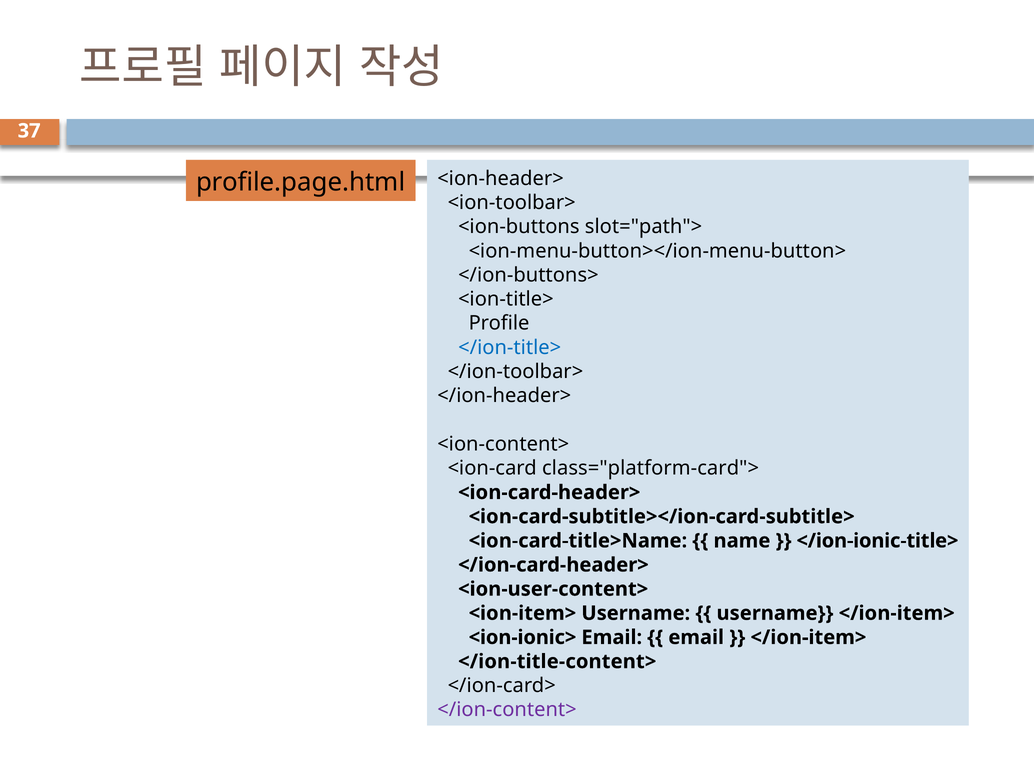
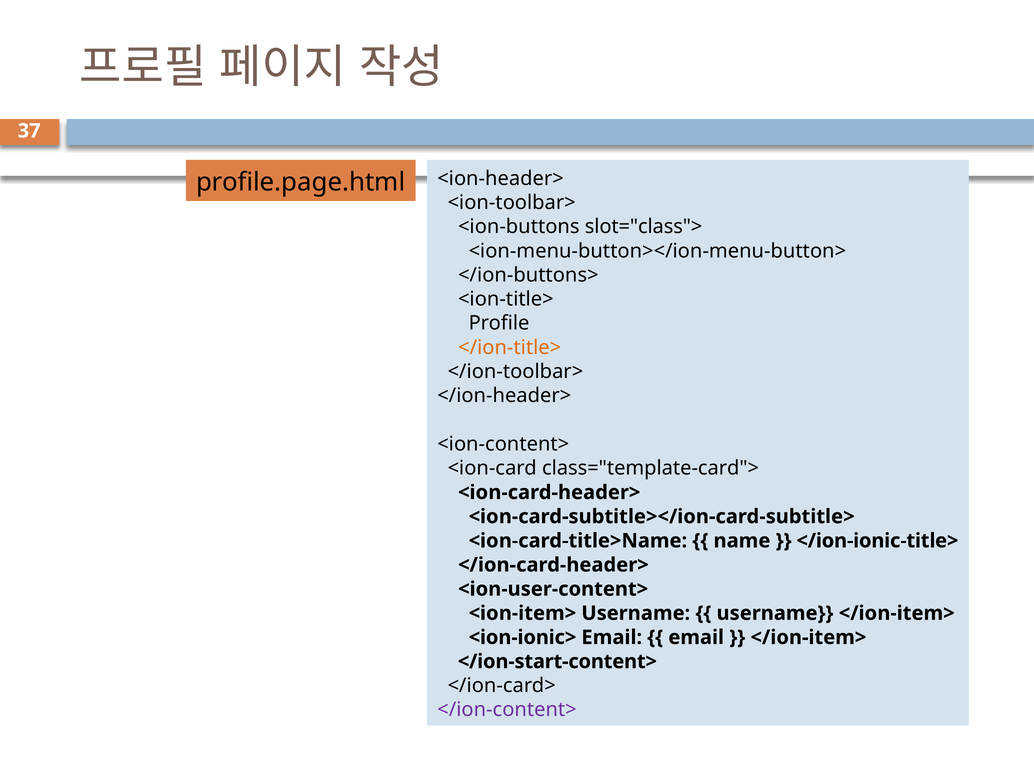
slot="path">: slot="path"> -> slot="class">
</ion-title> colour: blue -> orange
class="platform-card">: class="platform-card"> -> class="template-card">
</ion-title-content>: </ion-title-content> -> </ion-start-content>
